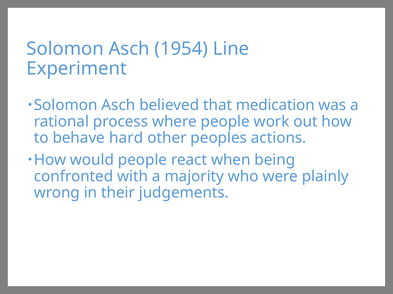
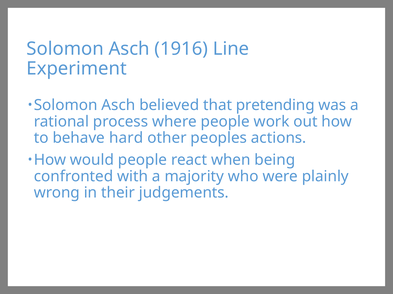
1954: 1954 -> 1916
medication: medication -> pretending
